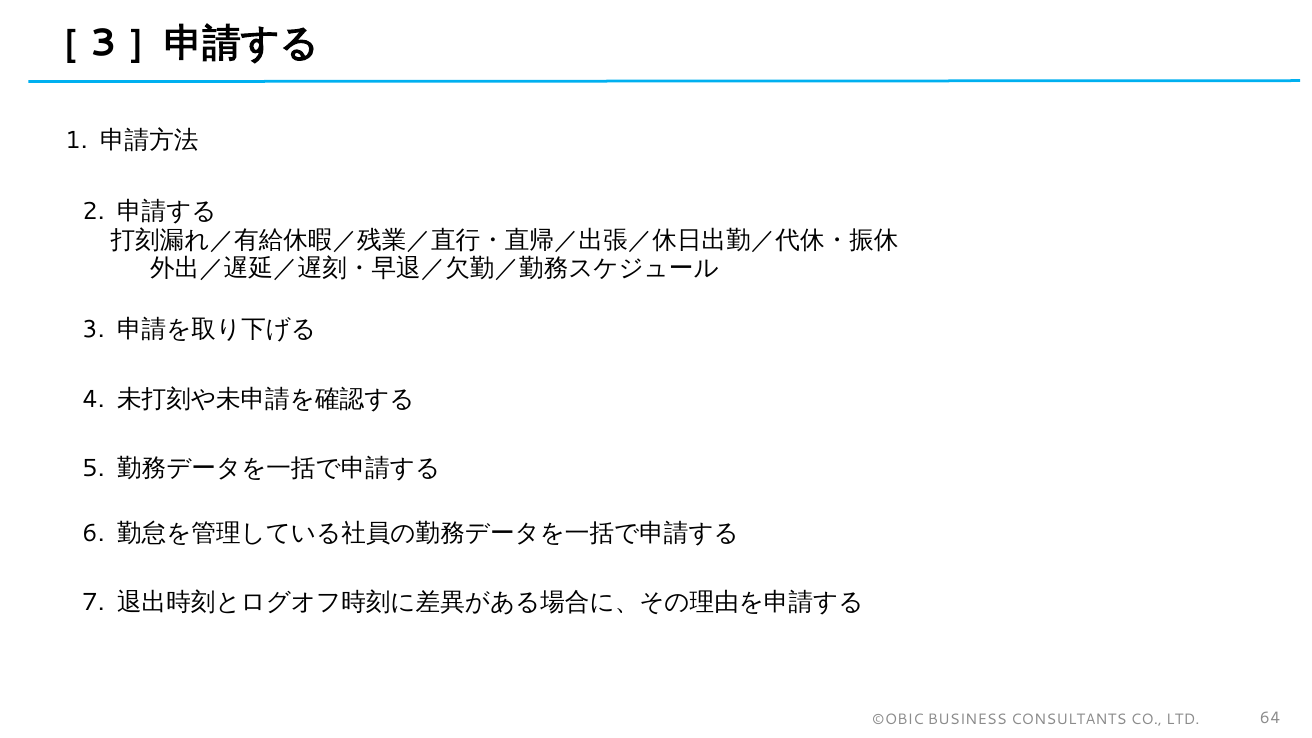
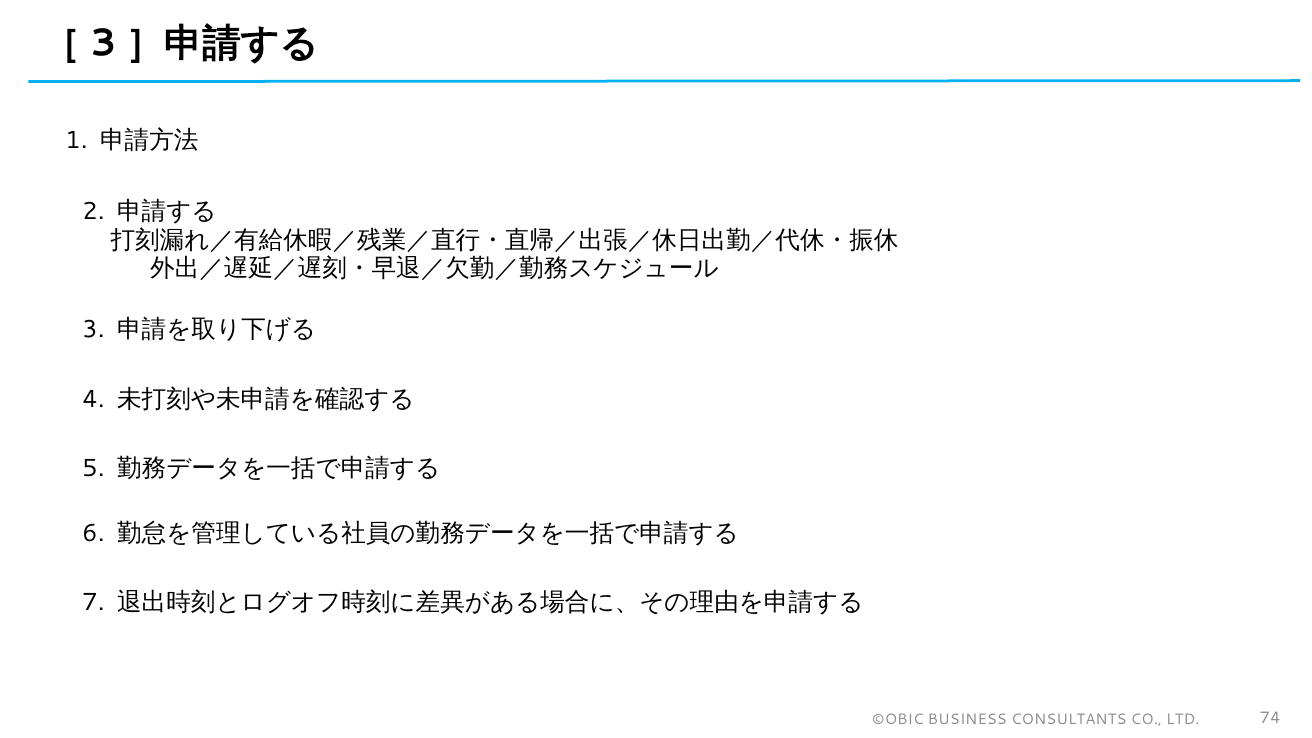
64: 64 -> 74
